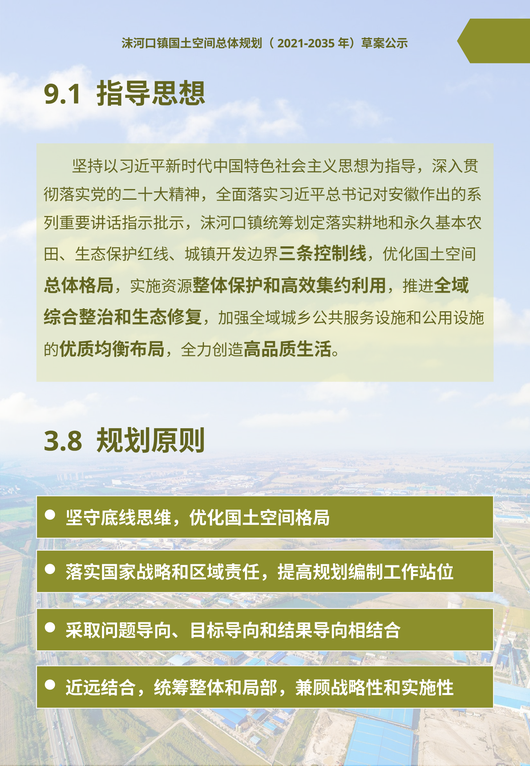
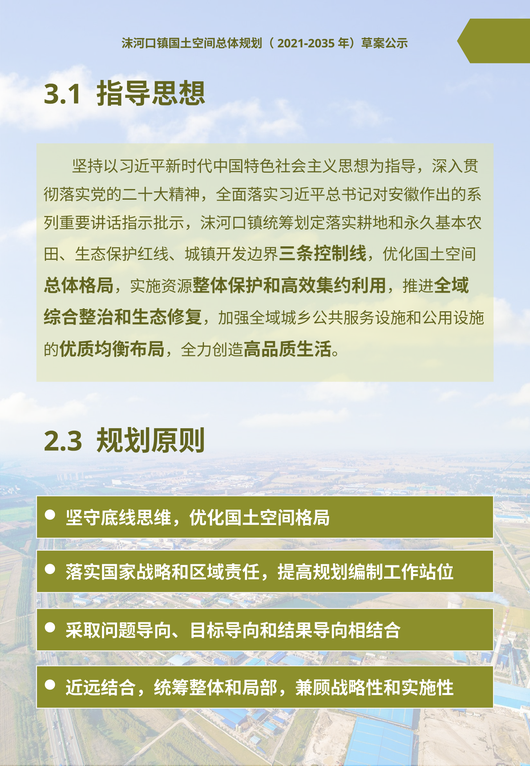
9.1: 9.1 -> 3.1
3.8: 3.8 -> 2.3
